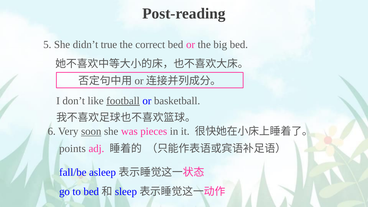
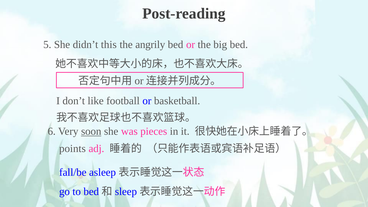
true: true -> this
correct: correct -> angrily
football underline: present -> none
